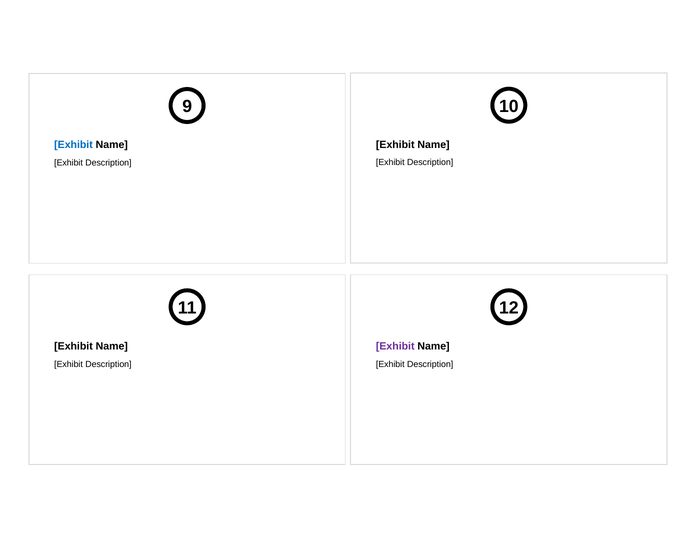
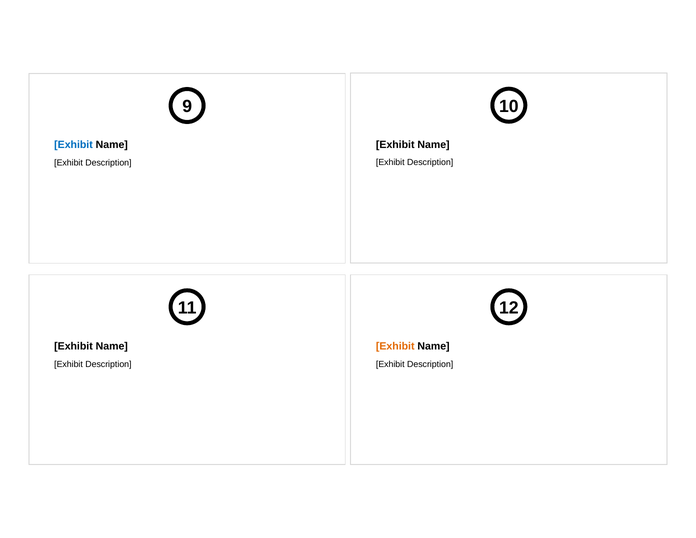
Exhibit at (395, 346) colour: purple -> orange
